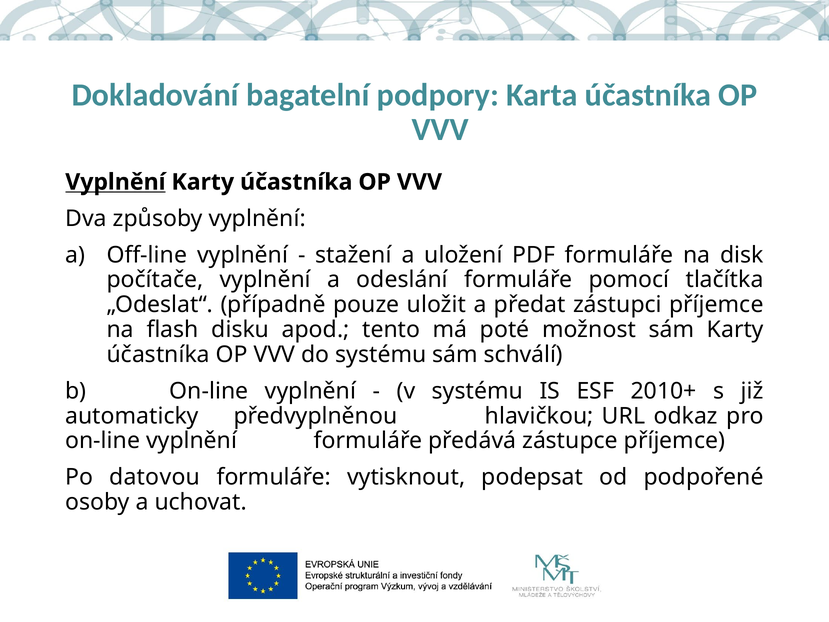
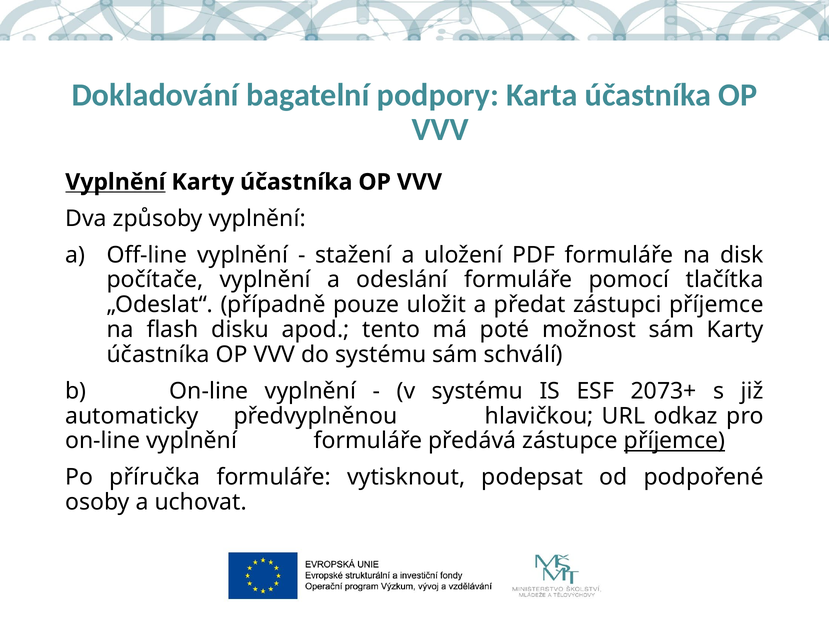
2010+: 2010+ -> 2073+
příjemce at (674, 441) underline: none -> present
datovou: datovou -> příručka
